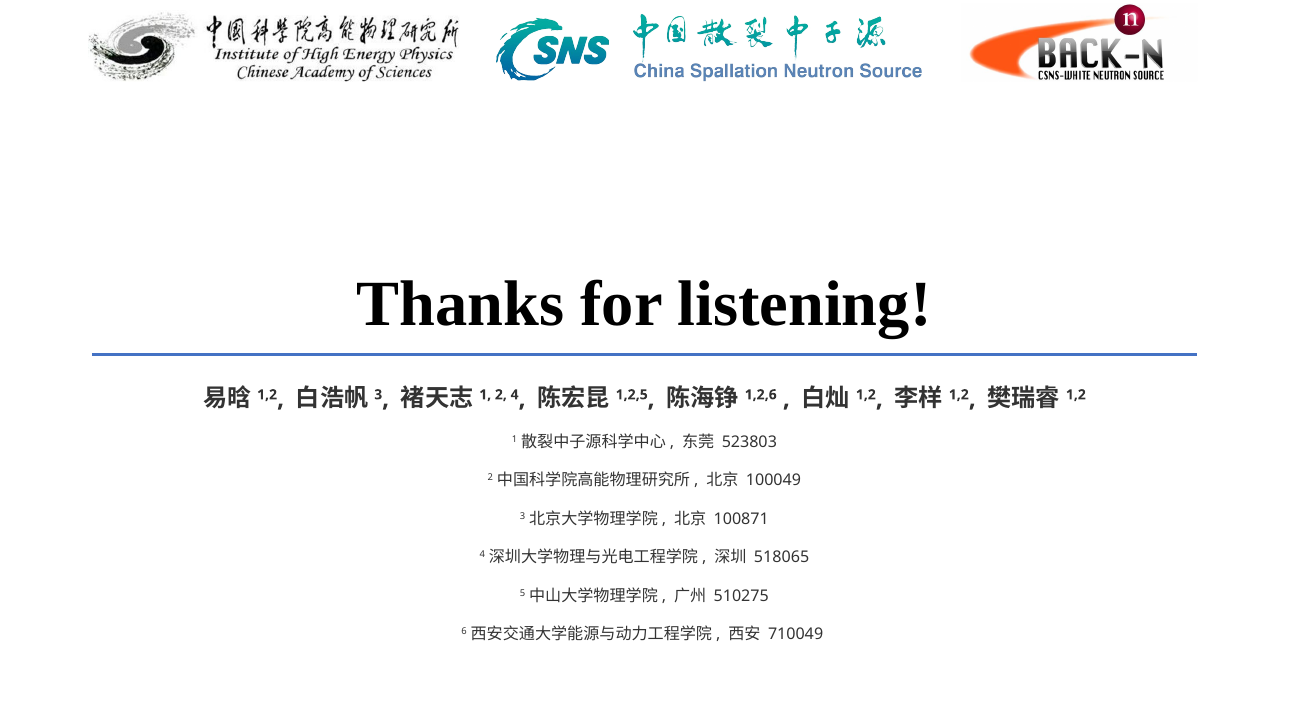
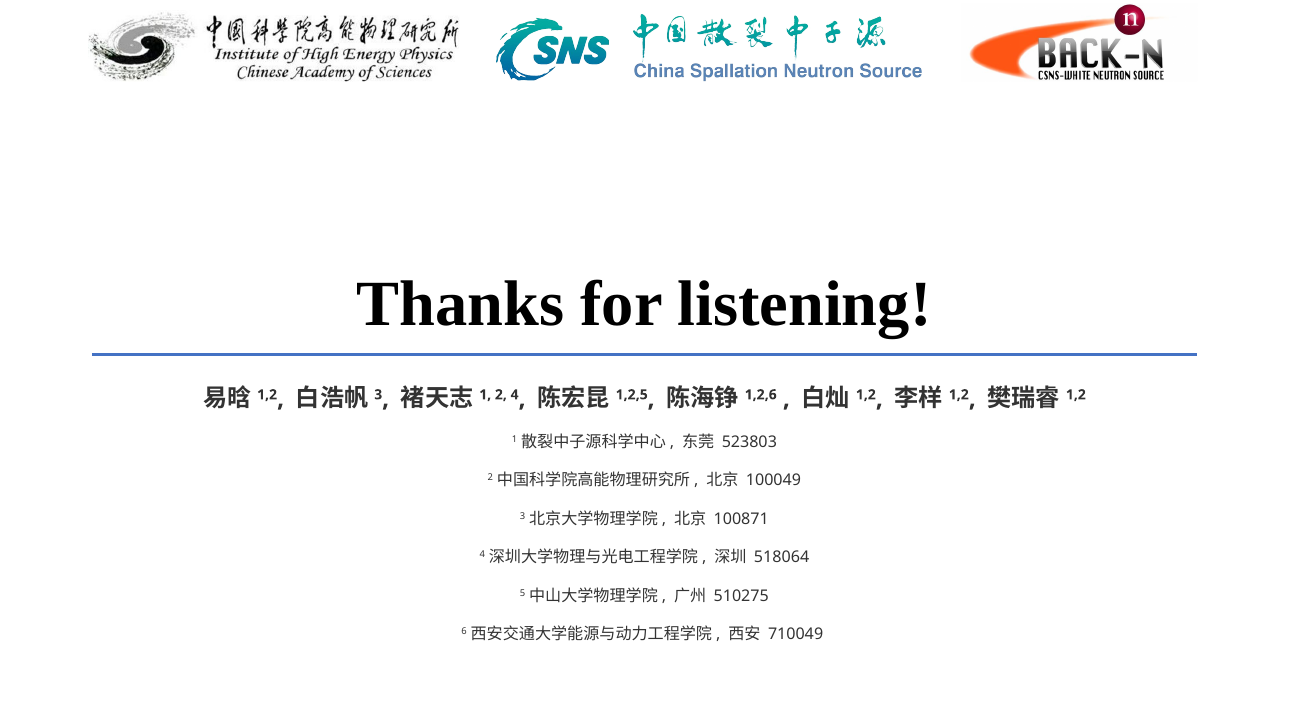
518065: 518065 -> 518064
